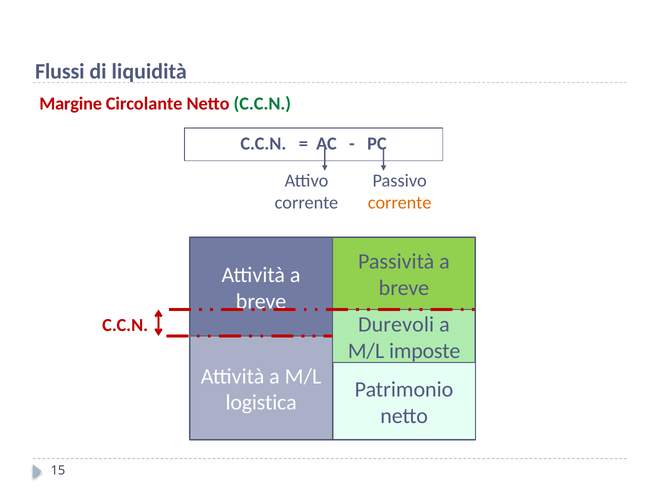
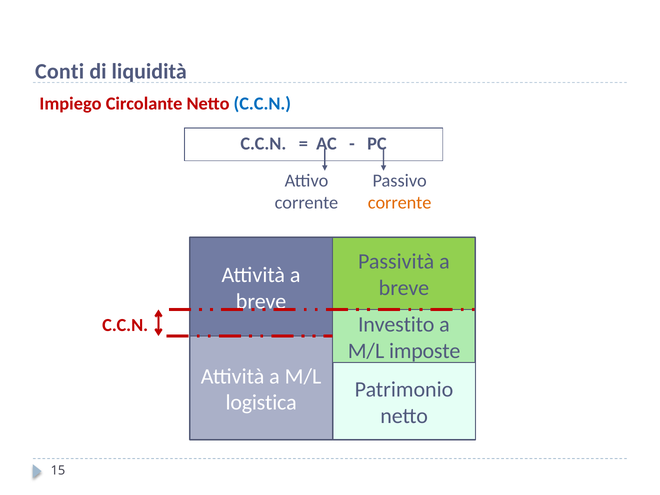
Flussi: Flussi -> Conti
Margine: Margine -> Impiego
C.C.N at (262, 104) colour: green -> blue
Durevoli: Durevoli -> Investito
